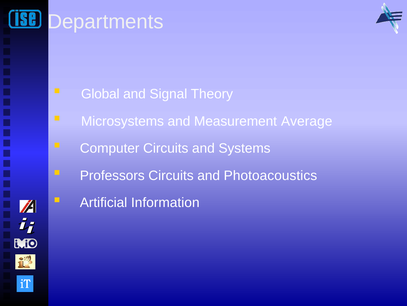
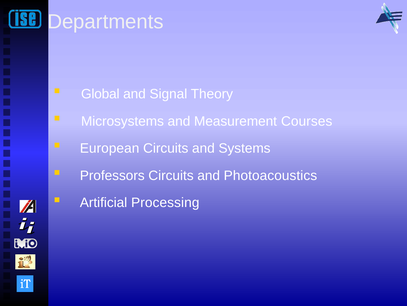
Average: Average -> Courses
Computer: Computer -> European
Information: Information -> Processing
